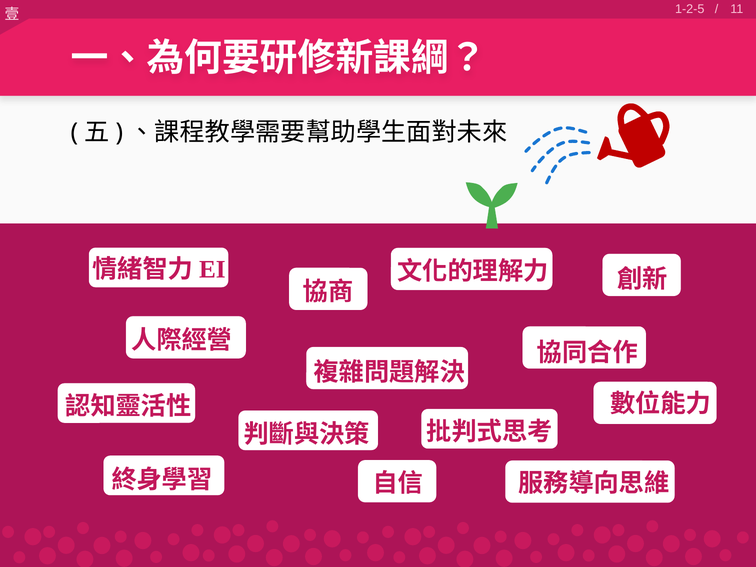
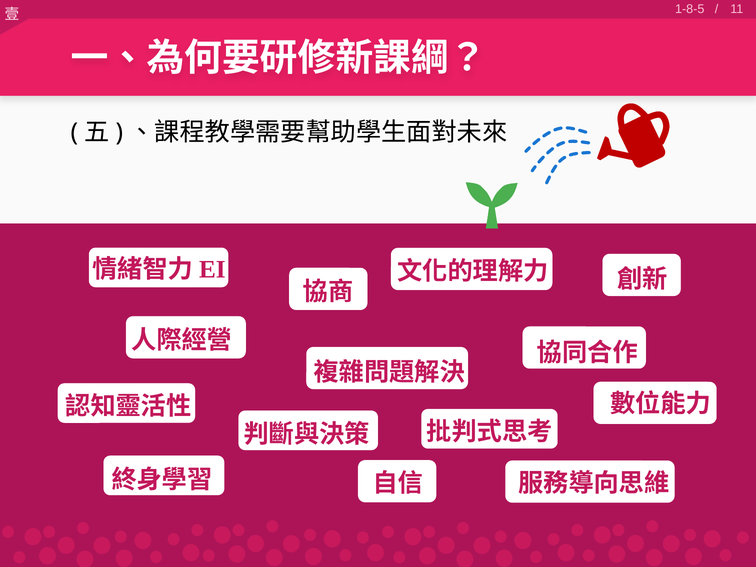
1-2-5: 1-2-5 -> 1-8-5
